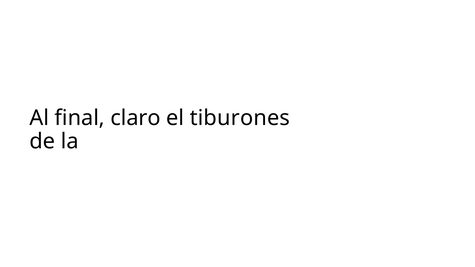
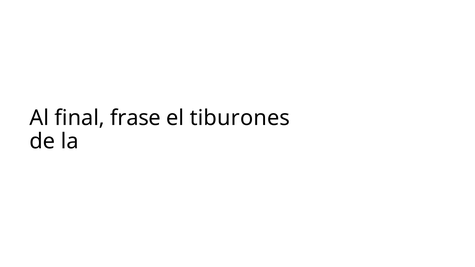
claro: claro -> frase
